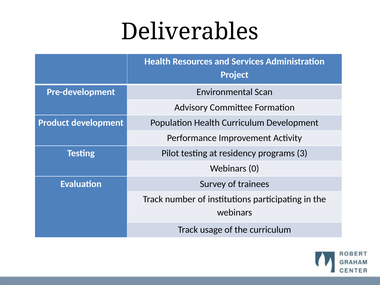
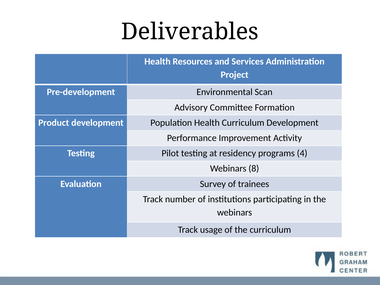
3: 3 -> 4
0: 0 -> 8
